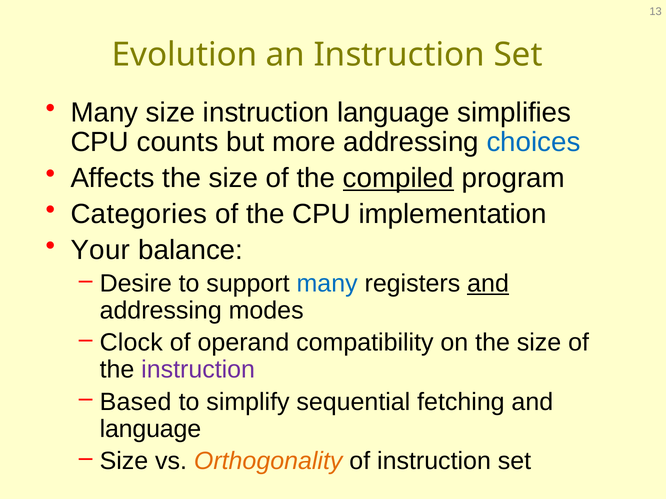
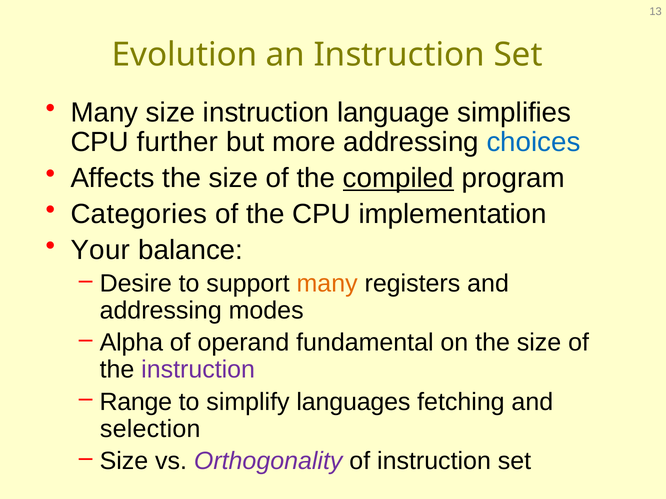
counts: counts -> further
many at (327, 284) colour: blue -> orange
and at (488, 284) underline: present -> none
Clock: Clock -> Alpha
compatibility: compatibility -> fundamental
Based: Based -> Range
sequential: sequential -> languages
language at (150, 429): language -> selection
Orthogonality colour: orange -> purple
